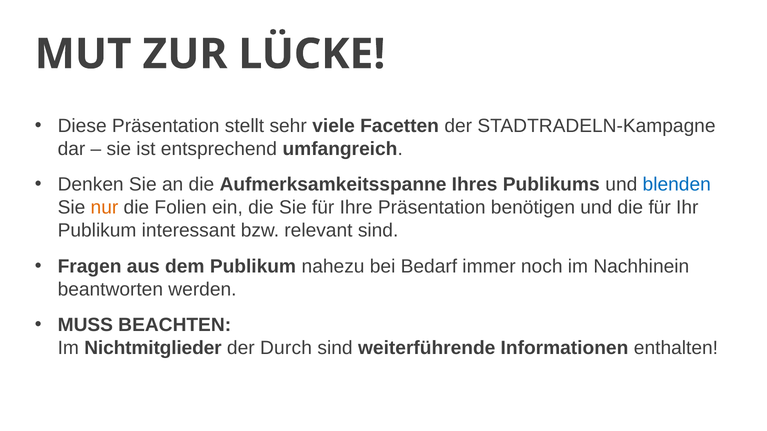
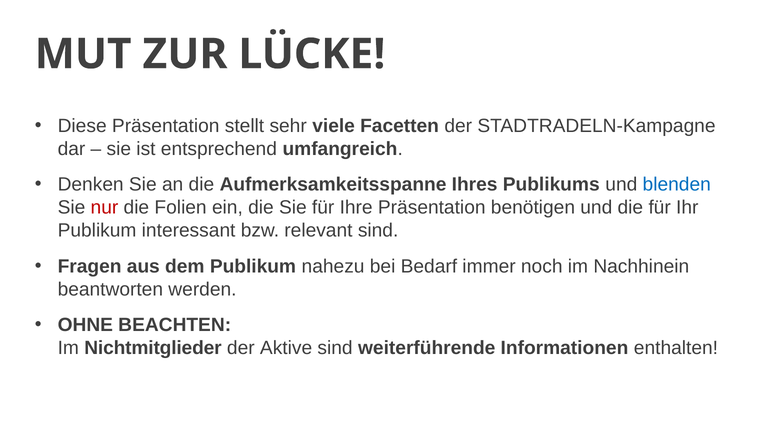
nur colour: orange -> red
MUSS: MUSS -> OHNE
Durch: Durch -> Aktive
